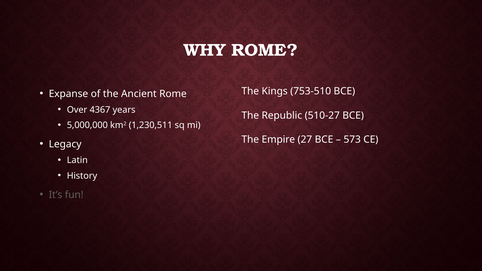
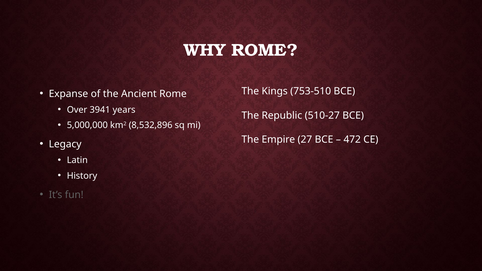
4367: 4367 -> 3941
1,230,511: 1,230,511 -> 8,532,896
573: 573 -> 472
